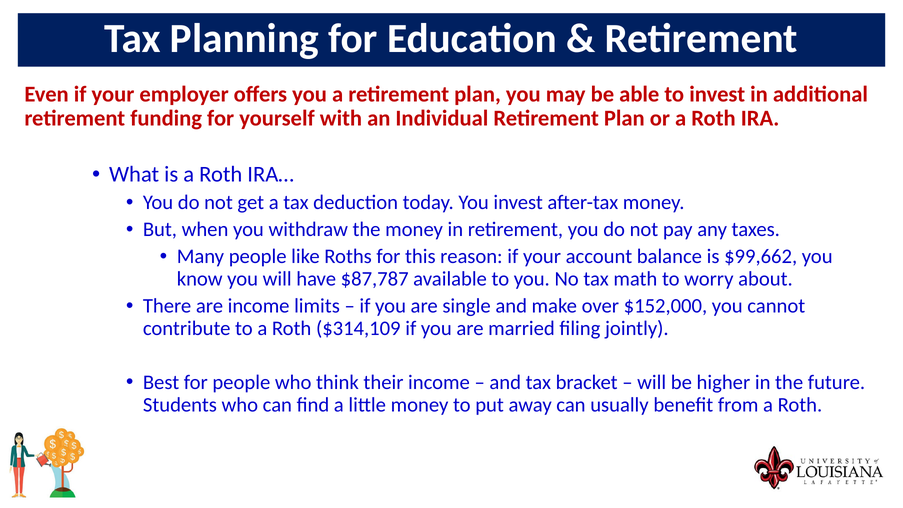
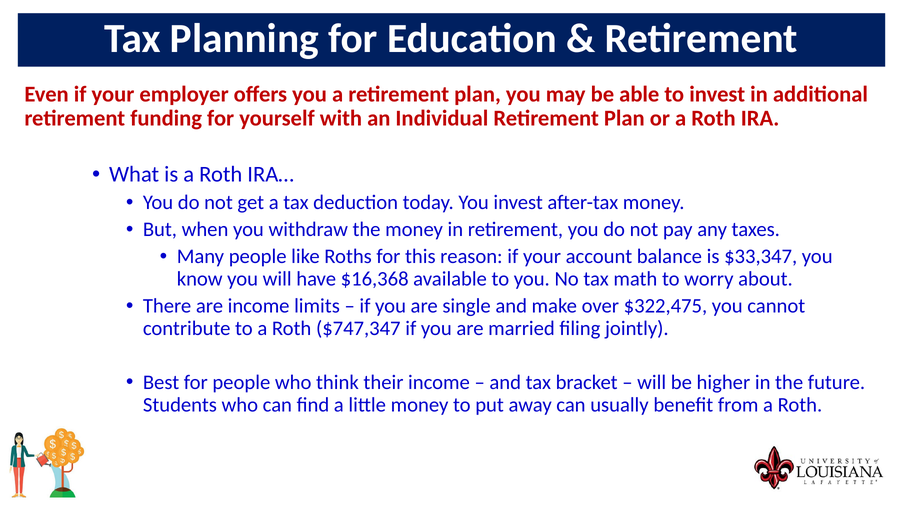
$99,662: $99,662 -> $33,347
$87,787: $87,787 -> $16,368
$152,000: $152,000 -> $322,475
$314,109: $314,109 -> $747,347
